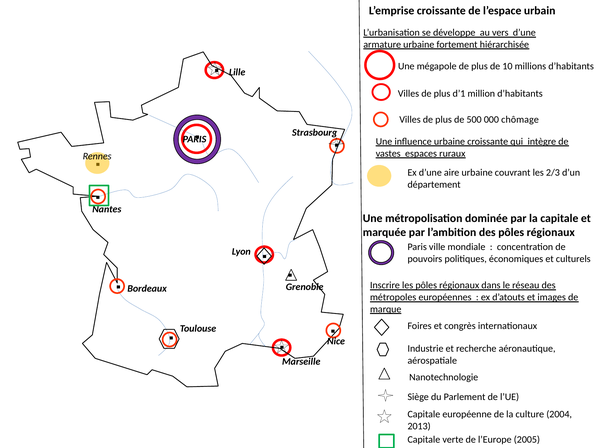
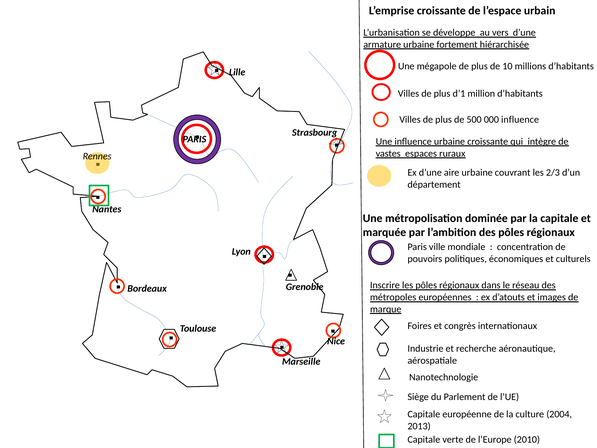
000 chômage: chômage -> influence
2005: 2005 -> 2010
